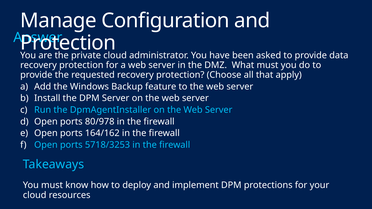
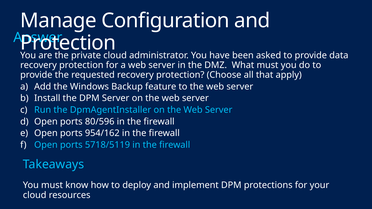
80/978: 80/978 -> 80/596
164/162: 164/162 -> 954/162
5718/3253: 5718/3253 -> 5718/5119
